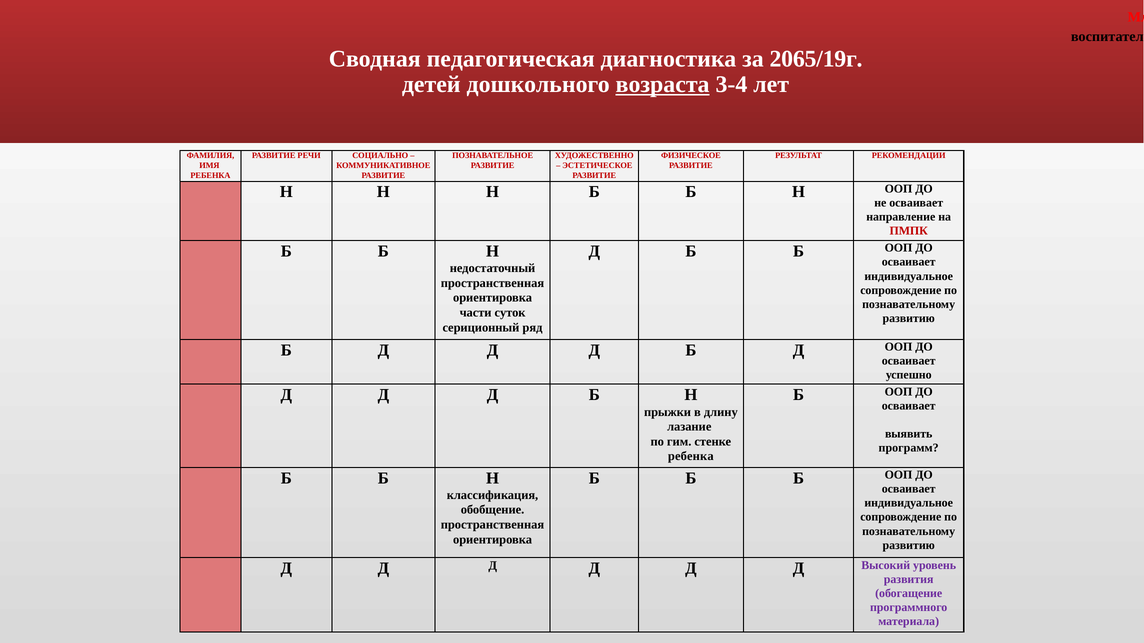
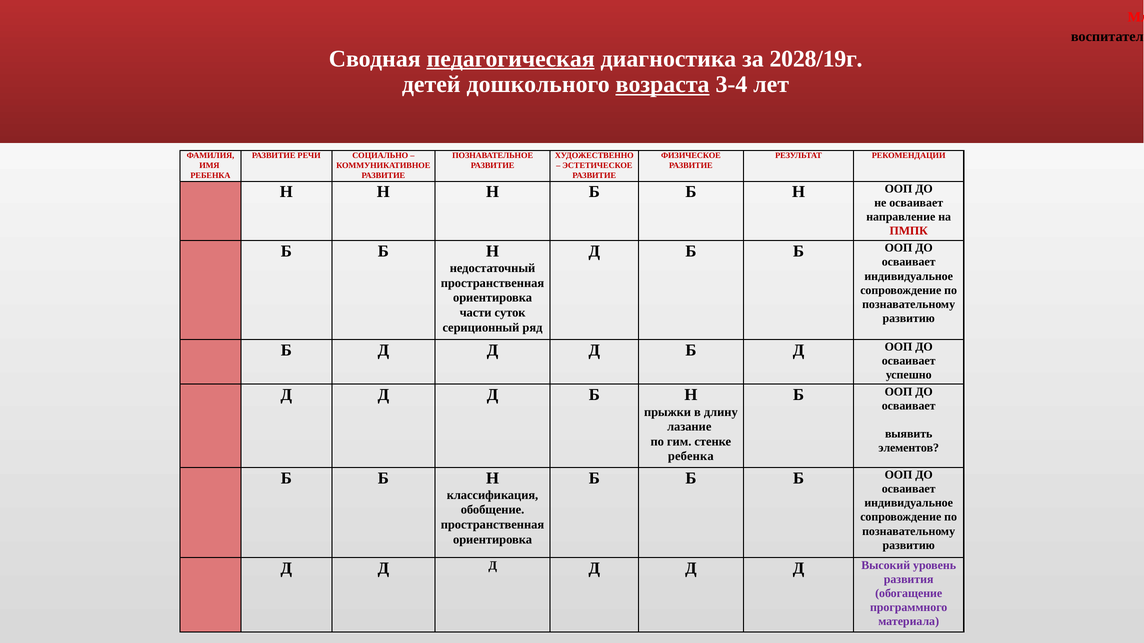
педагогическая underline: none -> present
2065/19г: 2065/19г -> 2028/19г
программ: программ -> элементов
